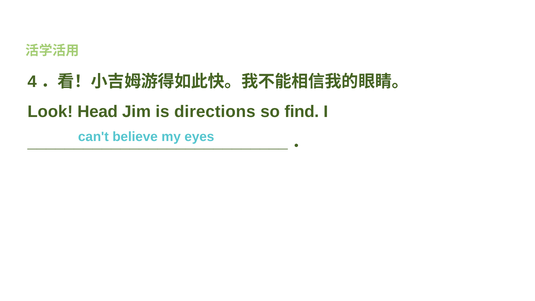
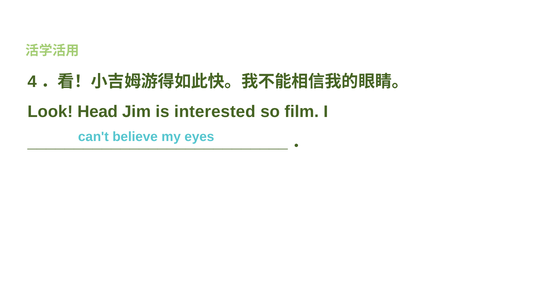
directions: directions -> interested
find: find -> film
